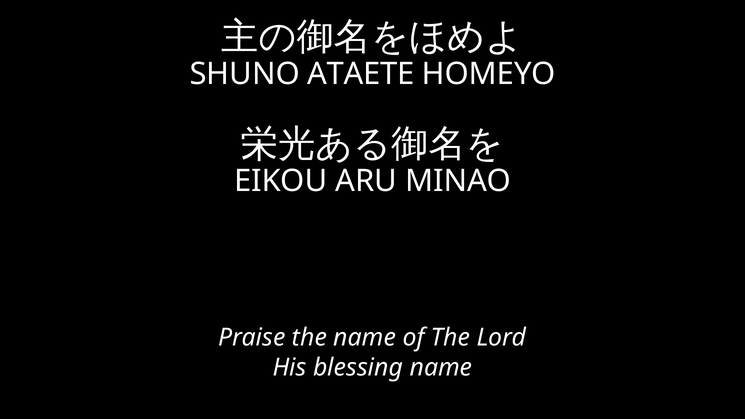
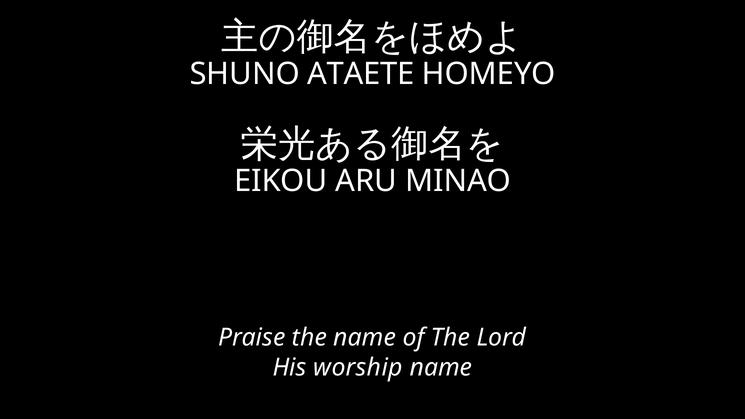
blessing: blessing -> worship
